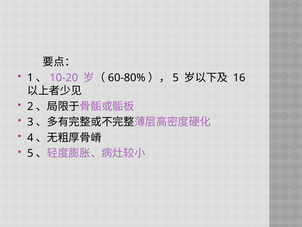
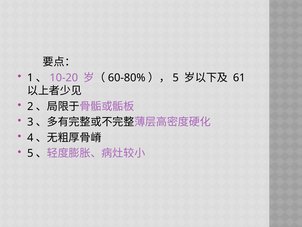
16: 16 -> 61
